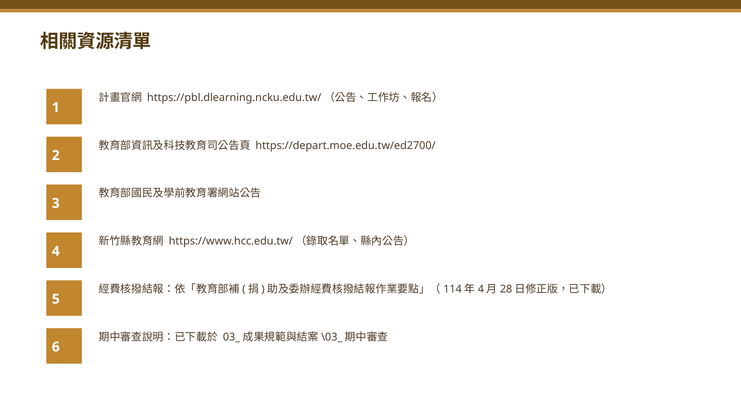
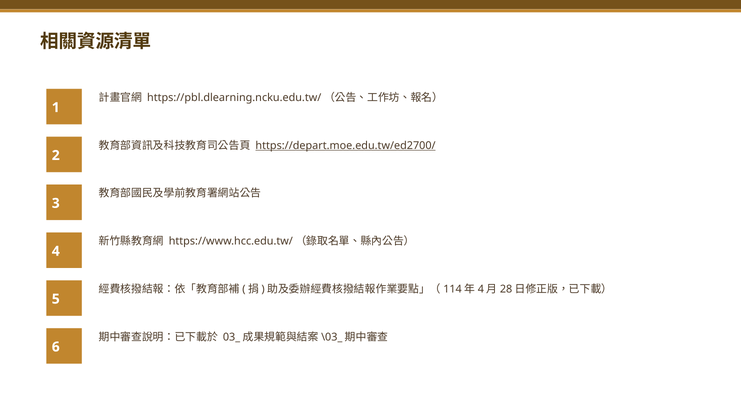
https://depart.moe.edu.tw/ed2700/ underline: none -> present
